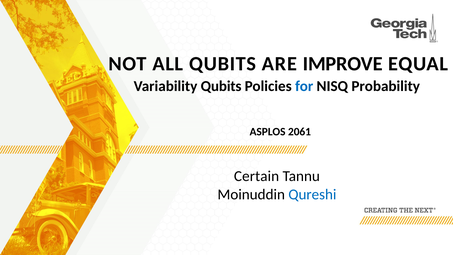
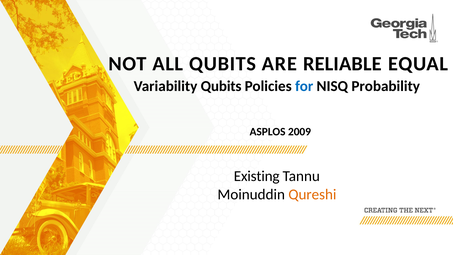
IMPROVE: IMPROVE -> RELIABLE
2061: 2061 -> 2009
Certain: Certain -> Existing
Qureshi colour: blue -> orange
